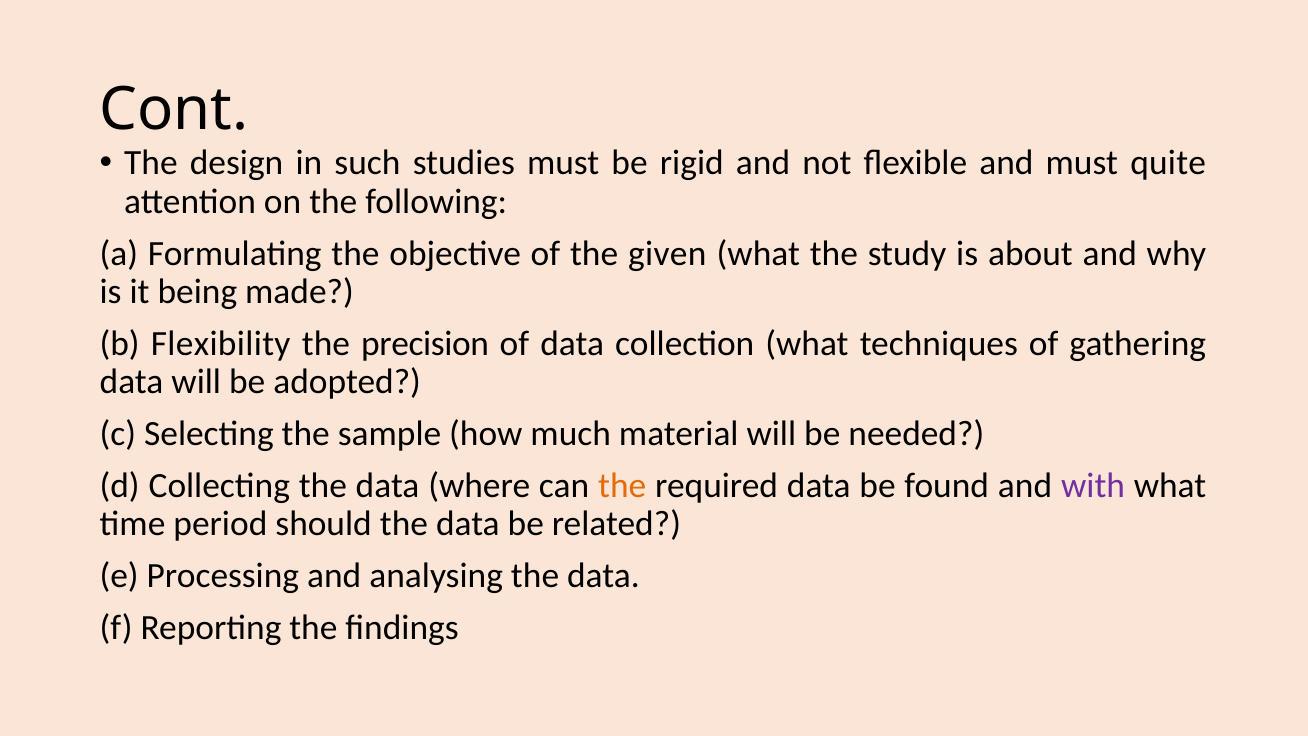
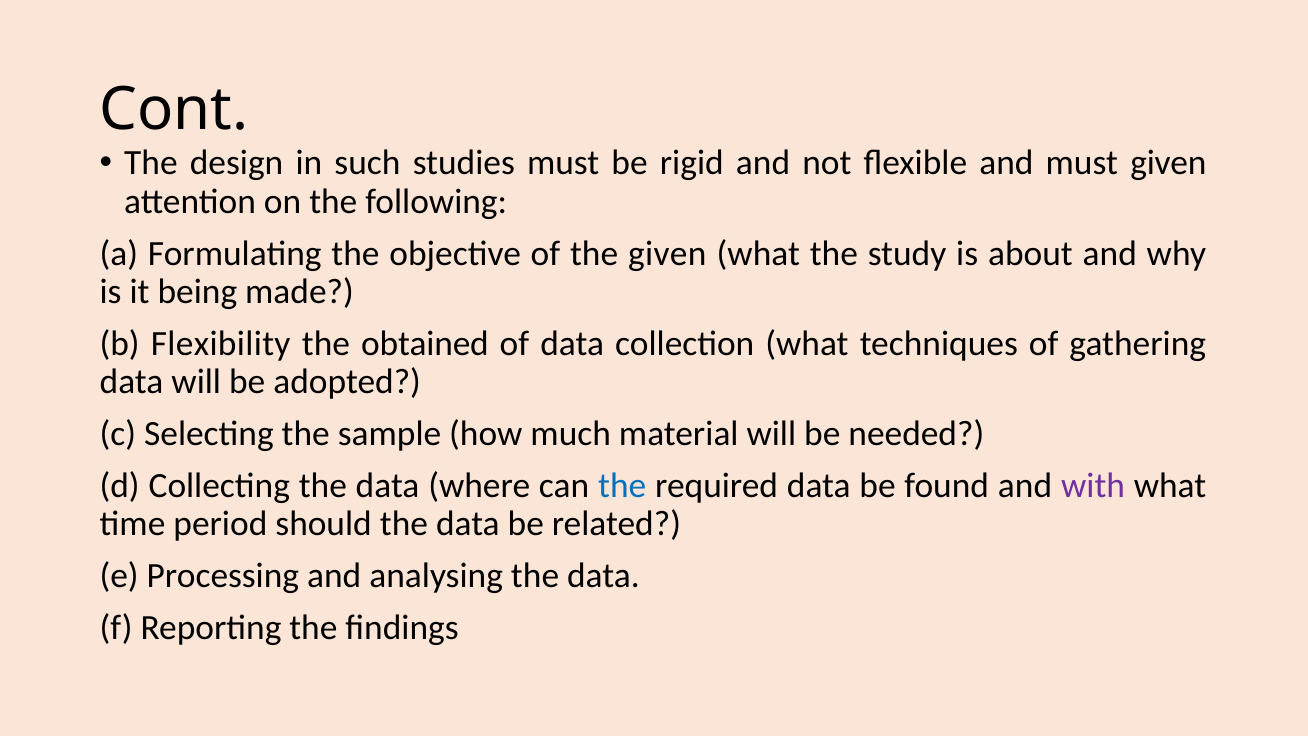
must quite: quite -> given
precision: precision -> obtained
the at (622, 485) colour: orange -> blue
